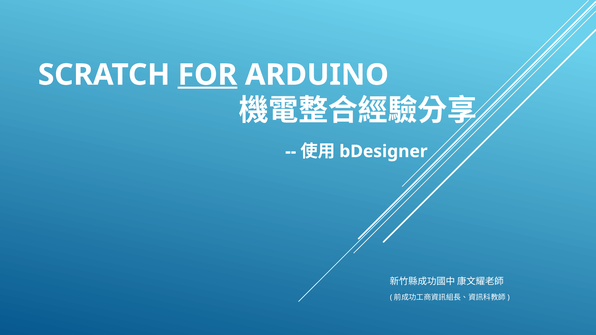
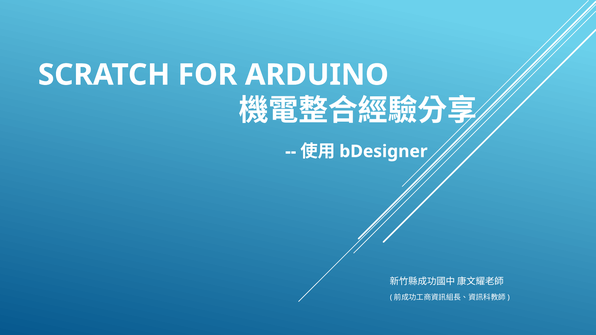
FOR underline: present -> none
